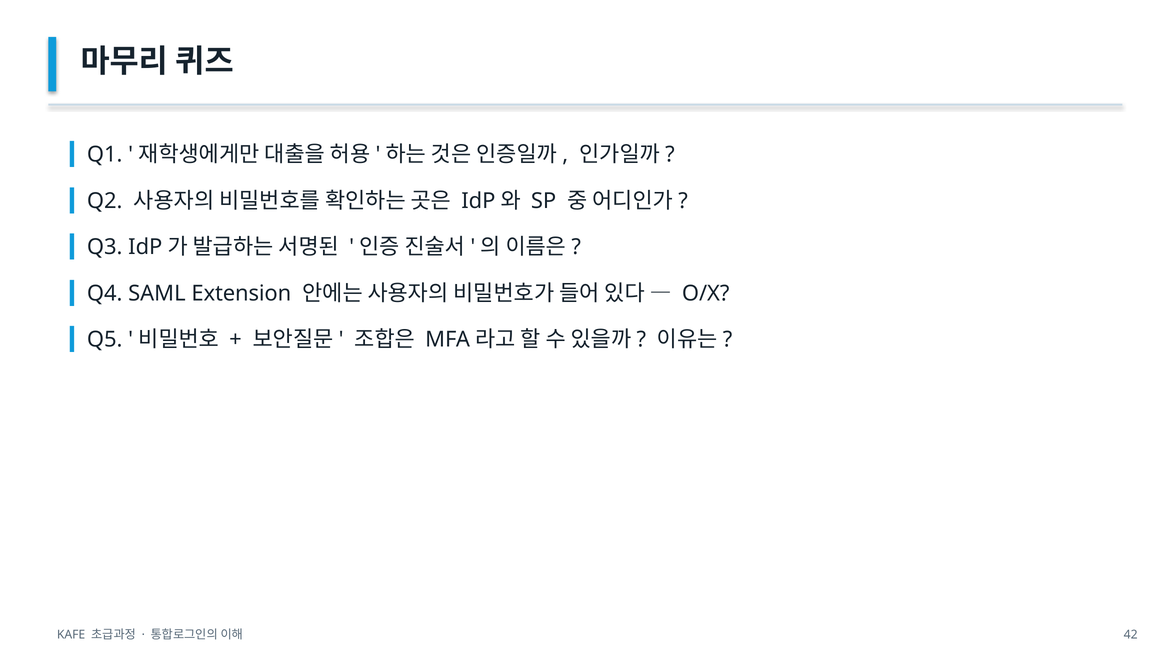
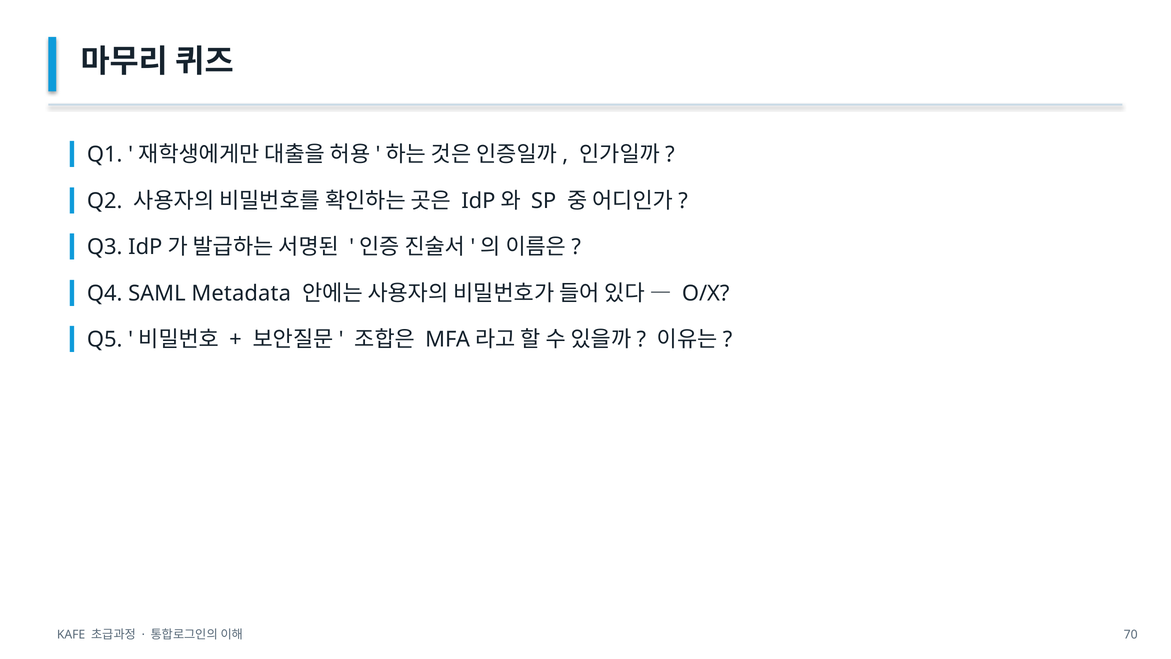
Extension: Extension -> Metadata
42: 42 -> 70
